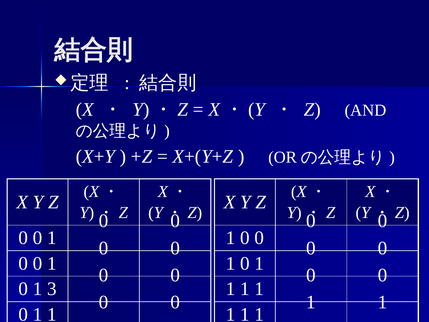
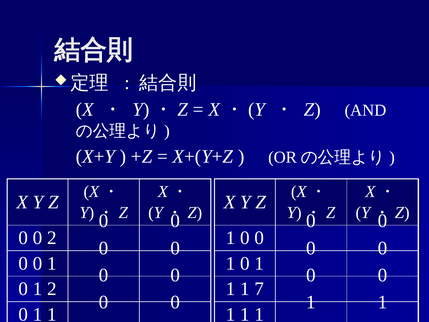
1 at (52, 238): 1 -> 2
1 3: 3 -> 2
1 at (259, 289): 1 -> 7
